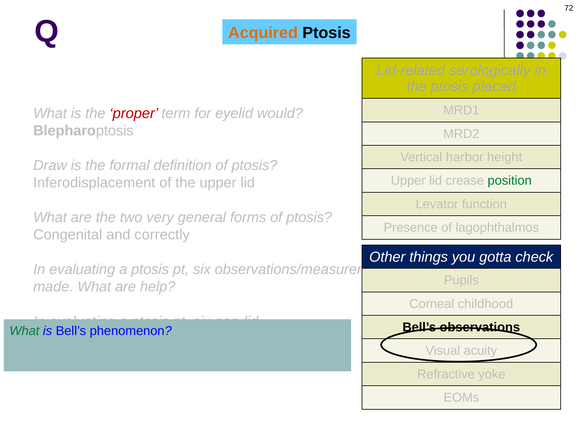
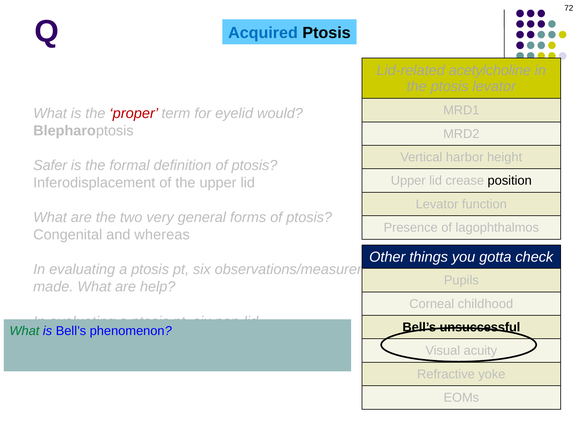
Acquired colour: orange -> blue
serologically: serologically -> acetylcholine
ptosis placed: placed -> levator
Draw: Draw -> Safer
position colour: green -> black
correctly: correctly -> whereas
Bell’s observations: observations -> unsuccessful
